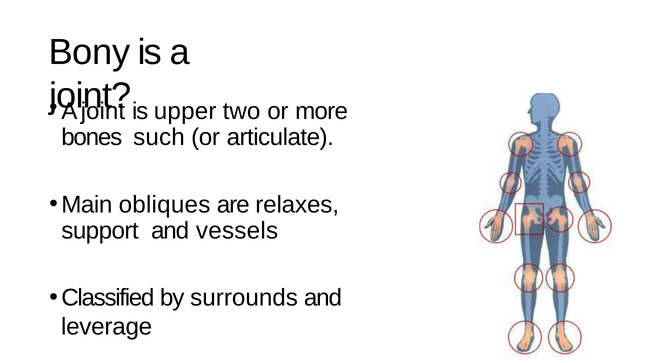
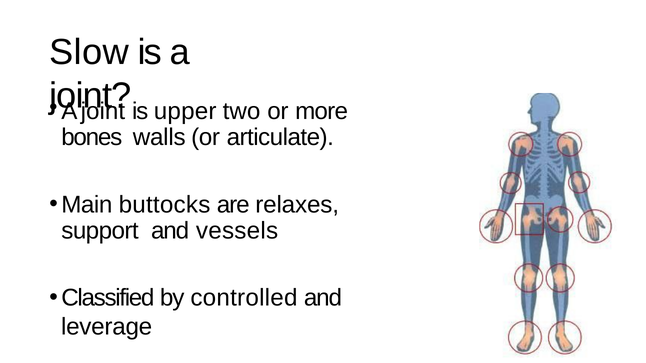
Bony: Bony -> Slow
such: such -> walls
obliques: obliques -> buttocks
surrounds: surrounds -> controlled
